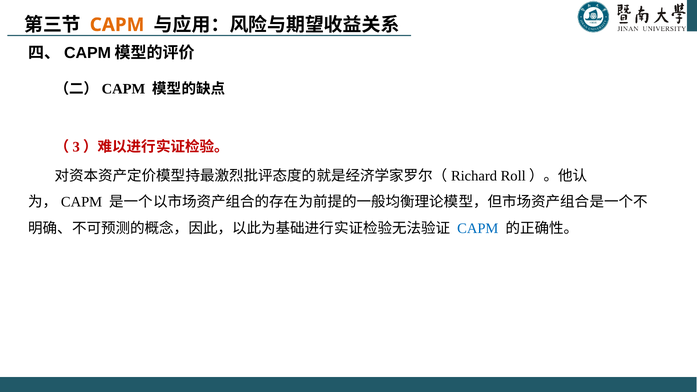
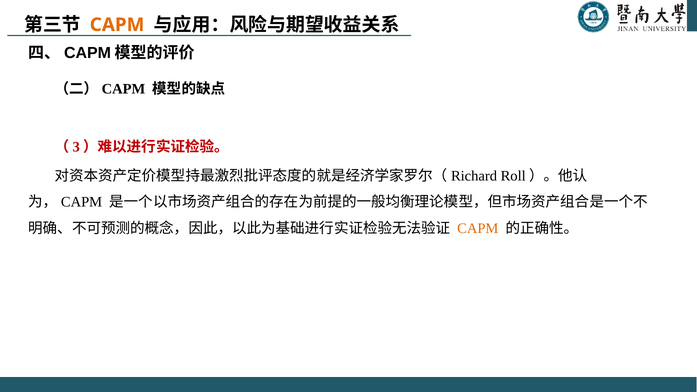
CAPM at (478, 228) colour: blue -> orange
